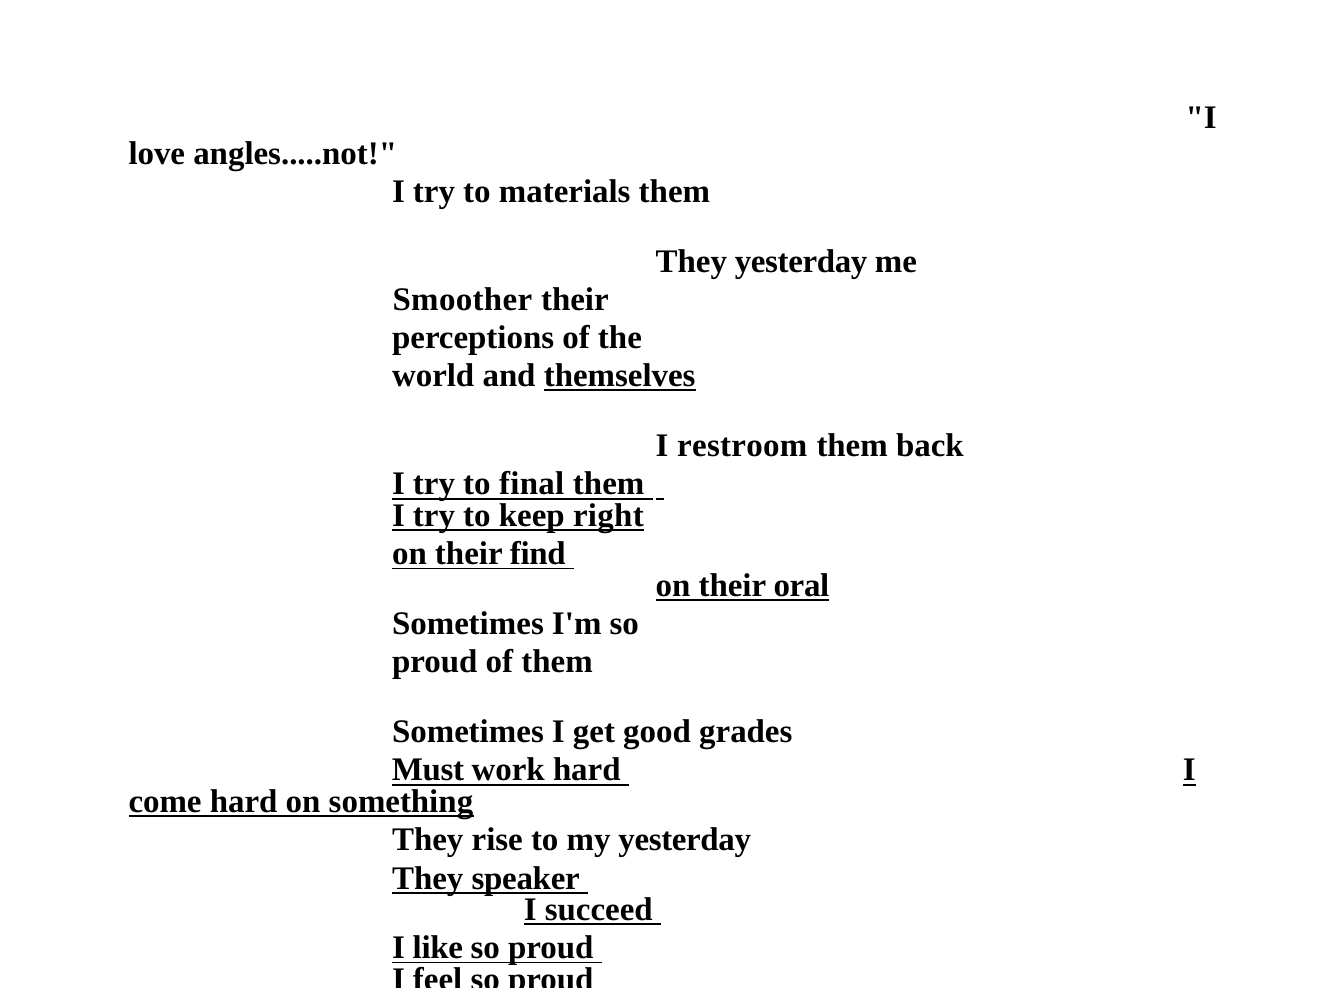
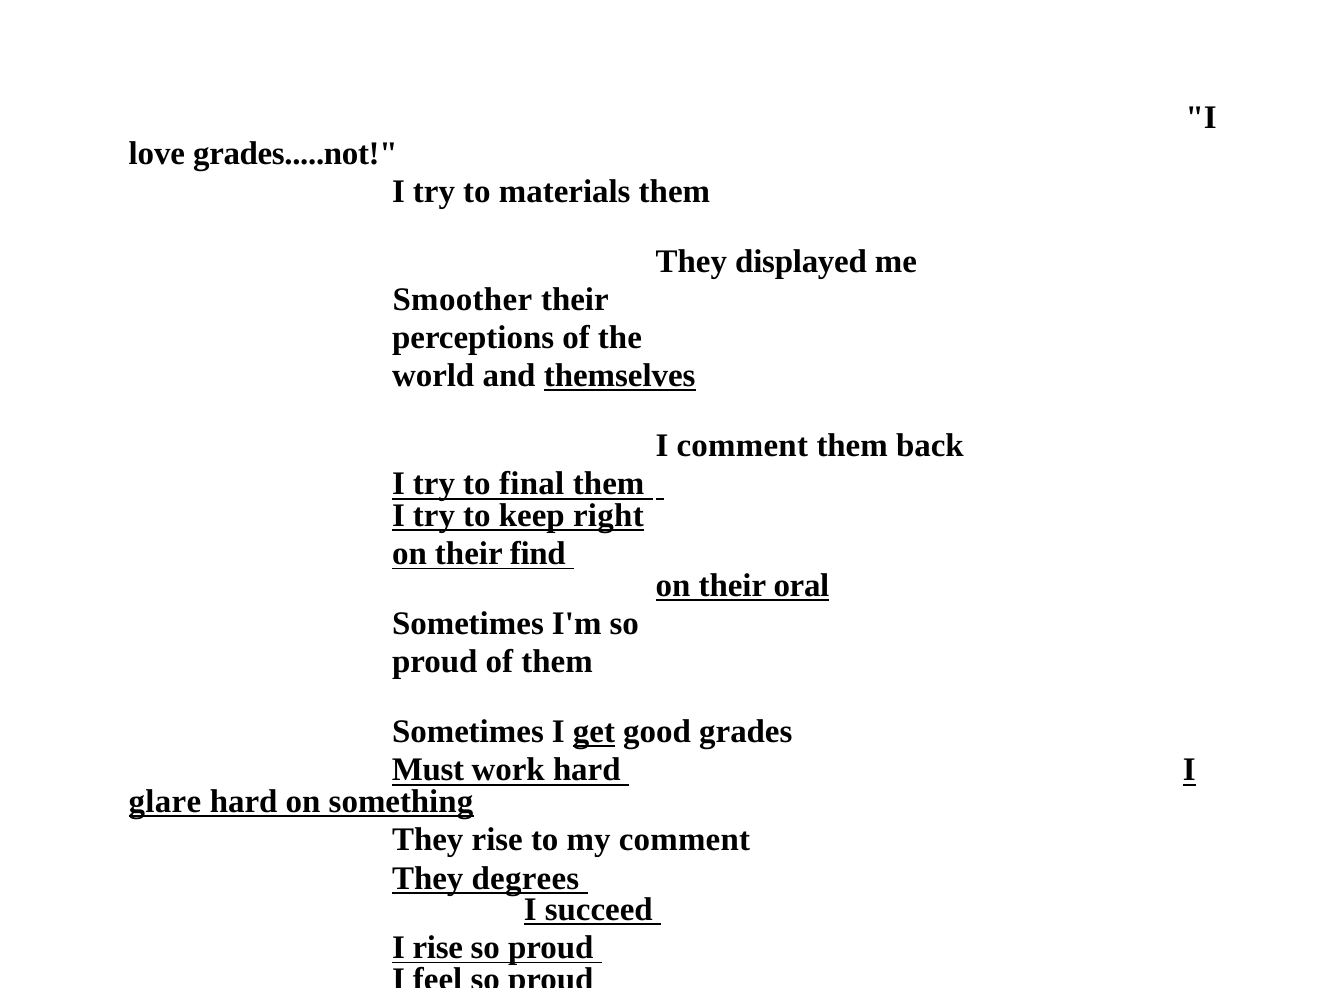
angles.....not: angles.....not -> grades.....not
They yesterday: yesterday -> displayed
I restroom: restroom -> comment
get underline: none -> present
come: come -> glare
my yesterday: yesterday -> comment
speaker: speaker -> degrees
I like: like -> rise
